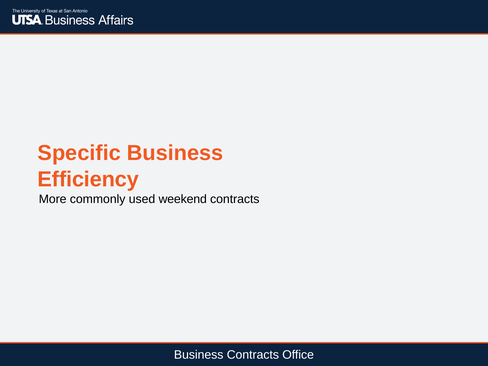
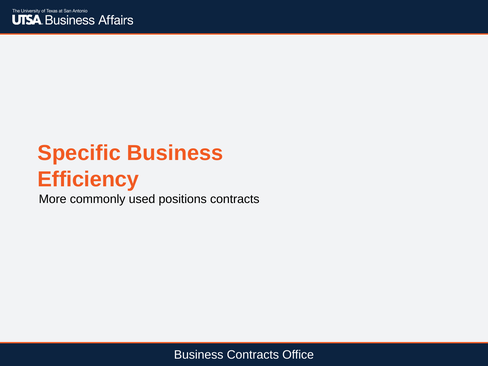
weekend: weekend -> positions
